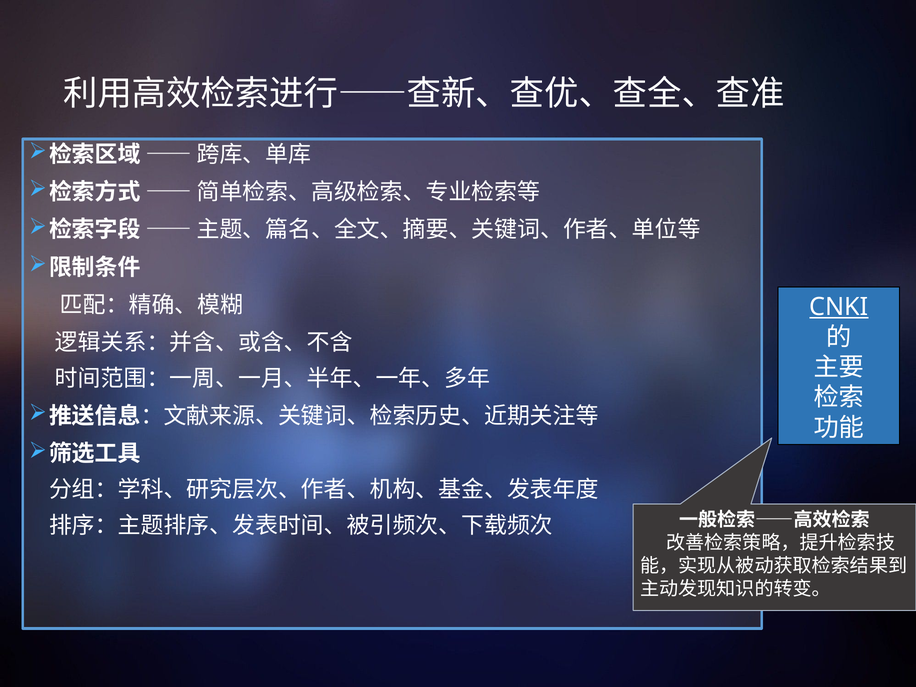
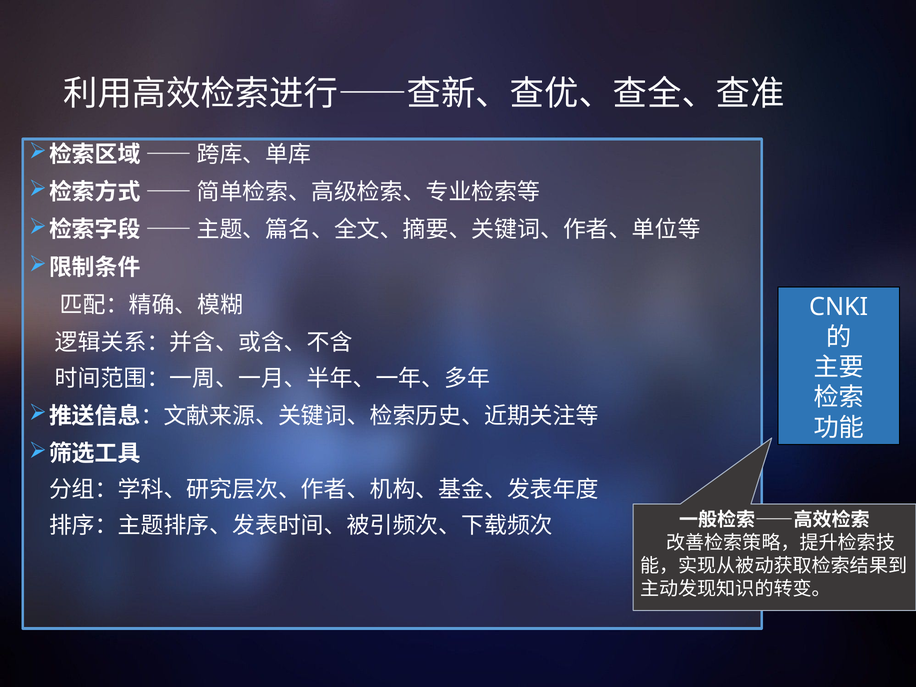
CNKI underline: present -> none
